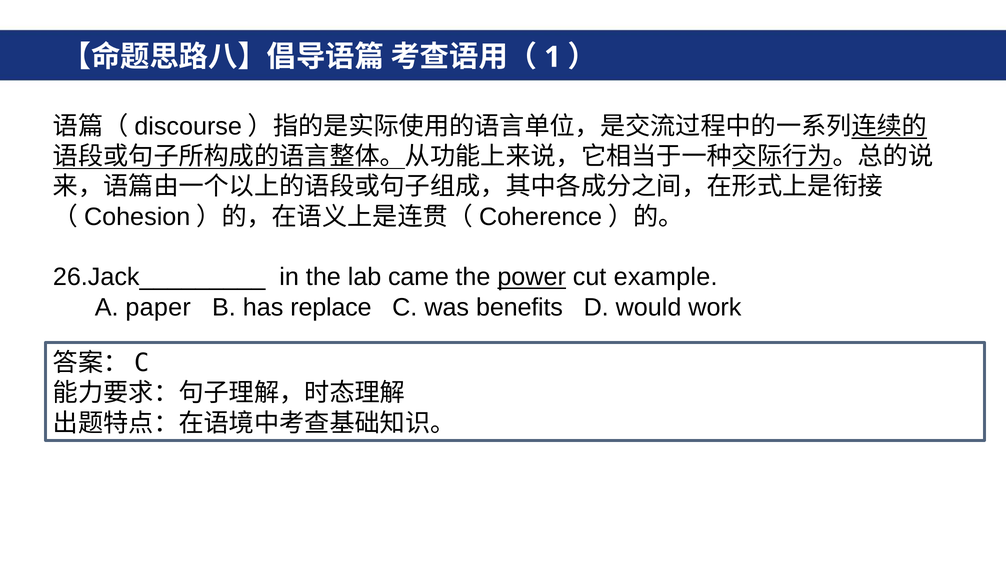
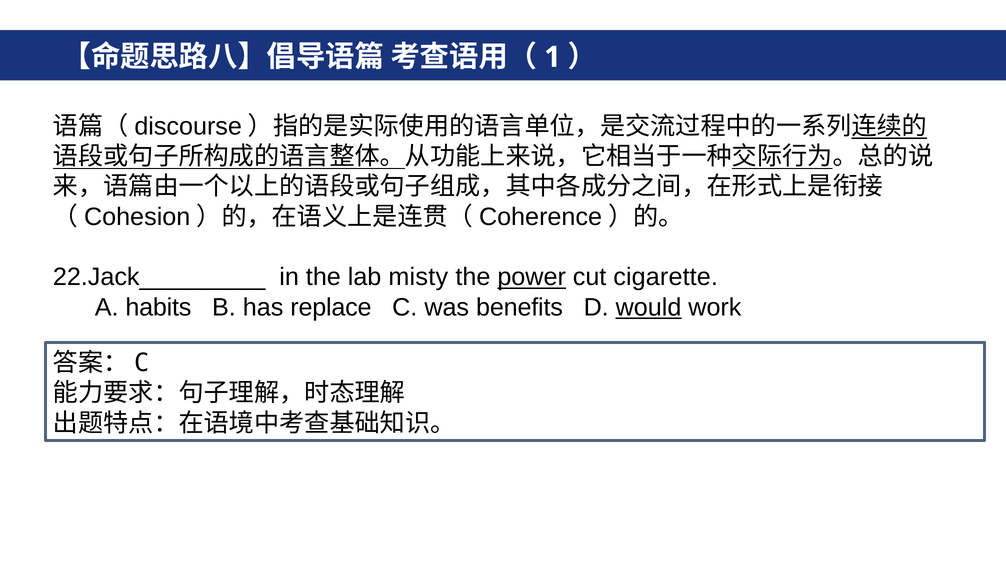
26.Jack_________: 26.Jack_________ -> 22.Jack_________
came: came -> misty
example: example -> cigarette
paper: paper -> habits
would underline: none -> present
